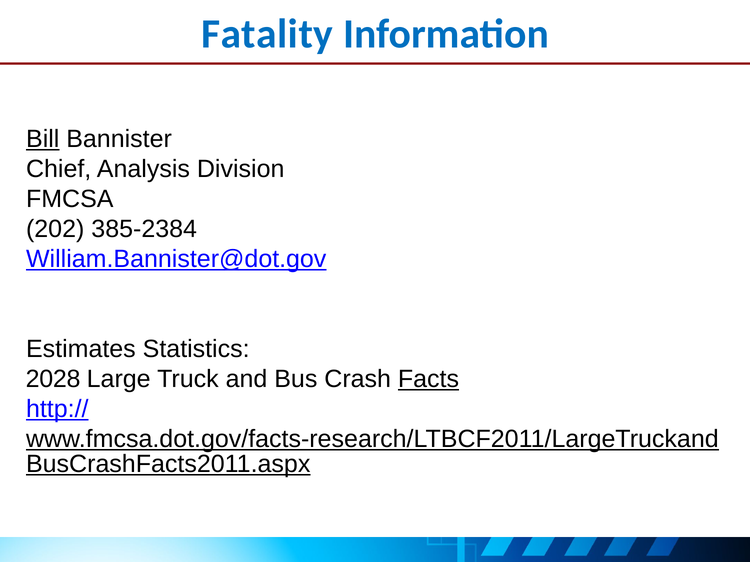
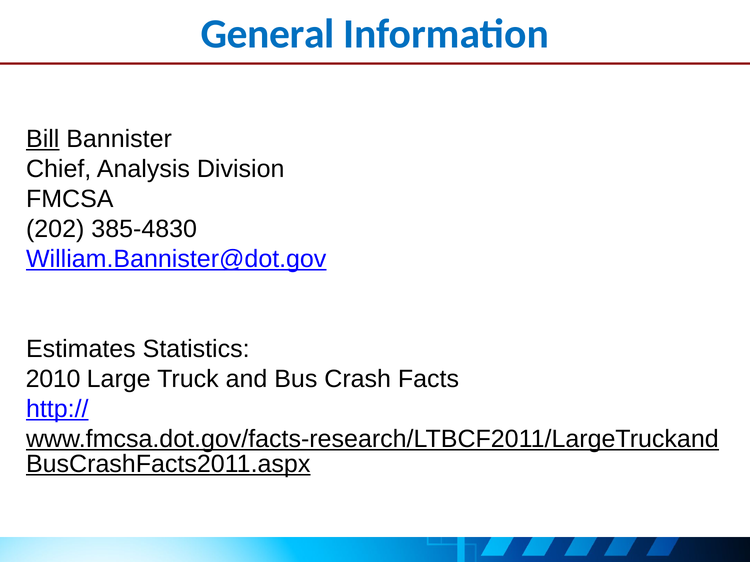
Fatality: Fatality -> General
385-2384: 385-2384 -> 385-4830
2028: 2028 -> 2010
Facts underline: present -> none
